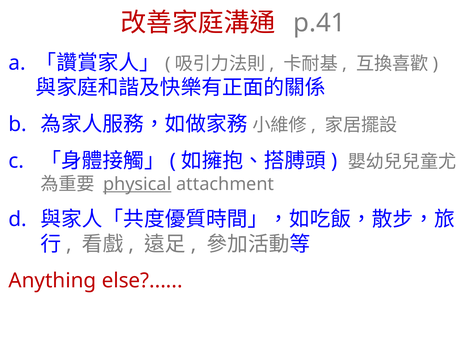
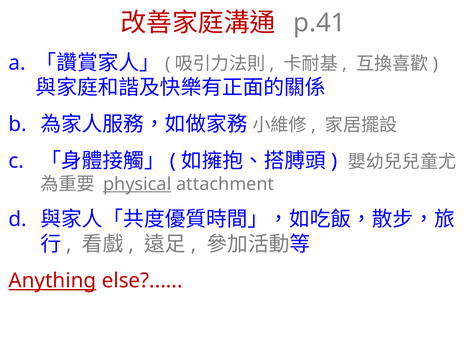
Anything underline: none -> present
